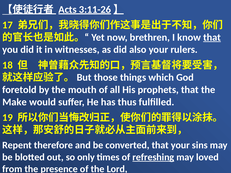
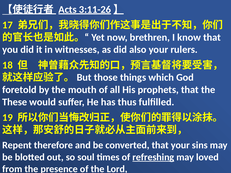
that at (212, 37) underline: present -> none
Make: Make -> These
only: only -> soul
